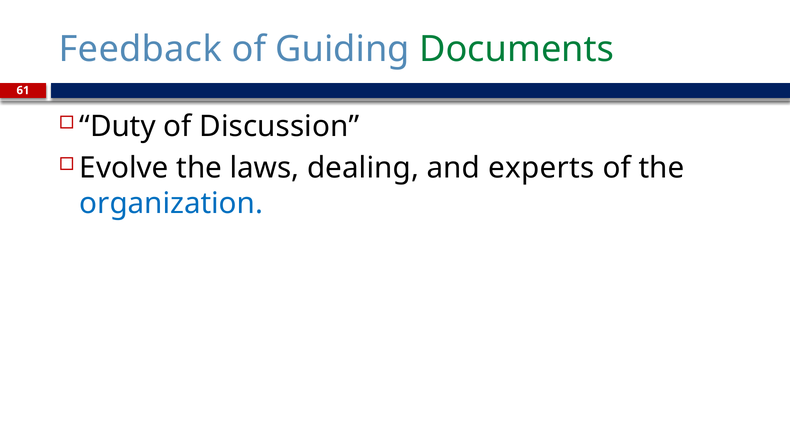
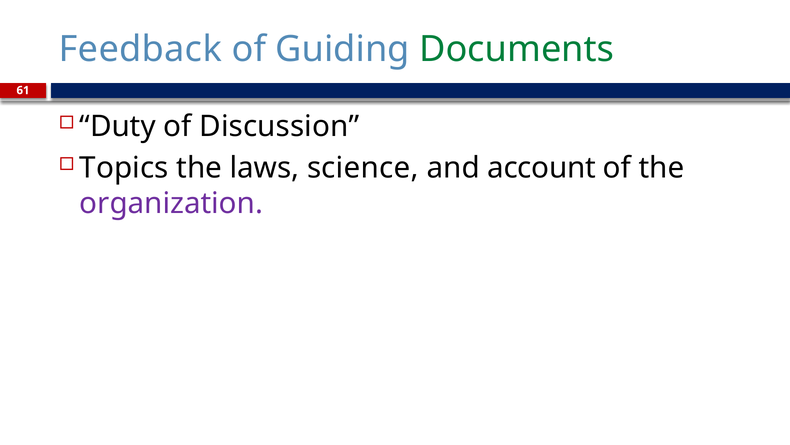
Evolve: Evolve -> Topics
dealing: dealing -> science
experts: experts -> account
organization colour: blue -> purple
